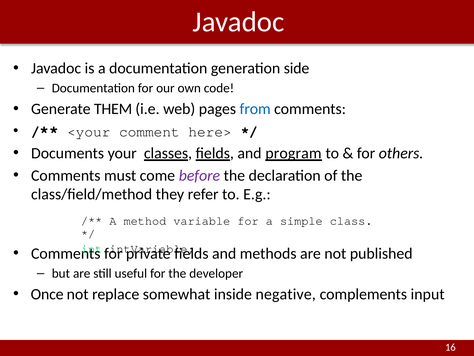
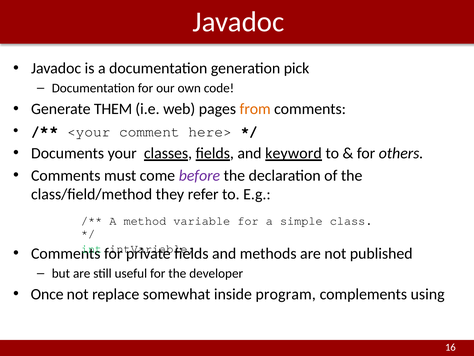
side: side -> pick
from colour: blue -> orange
program: program -> keyword
negative: negative -> program
input: input -> using
